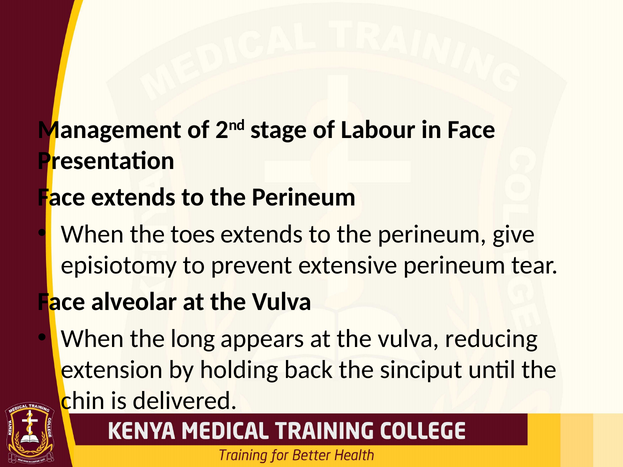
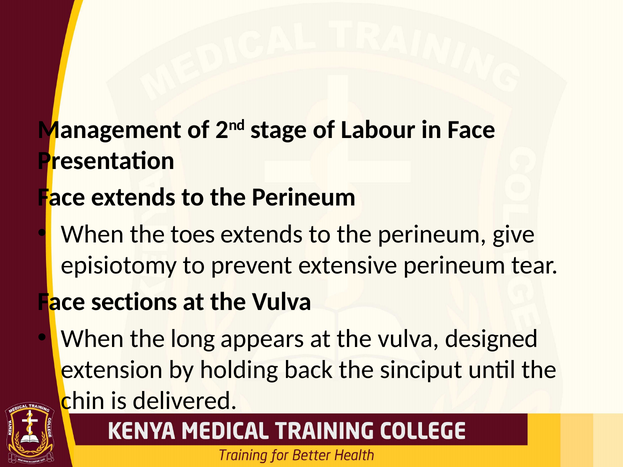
alveolar: alveolar -> sections
reducing: reducing -> designed
